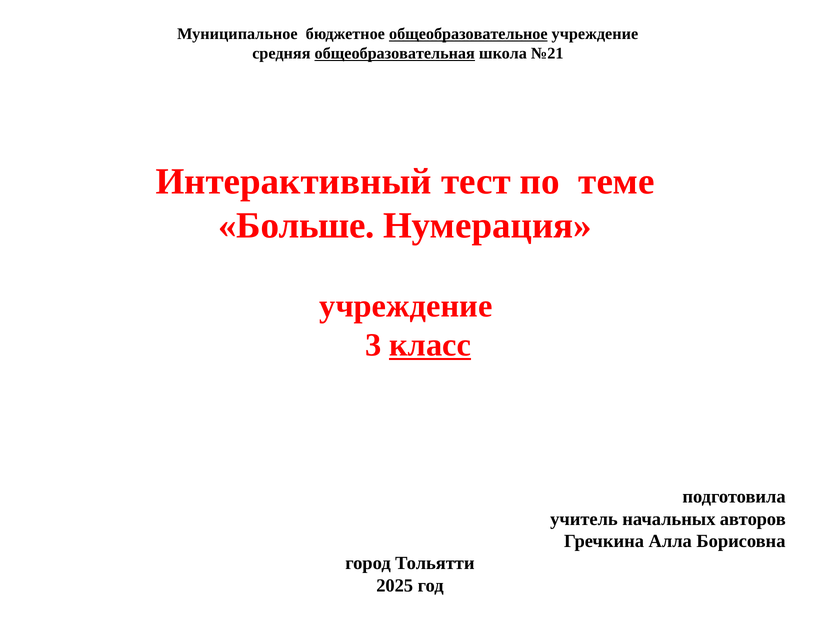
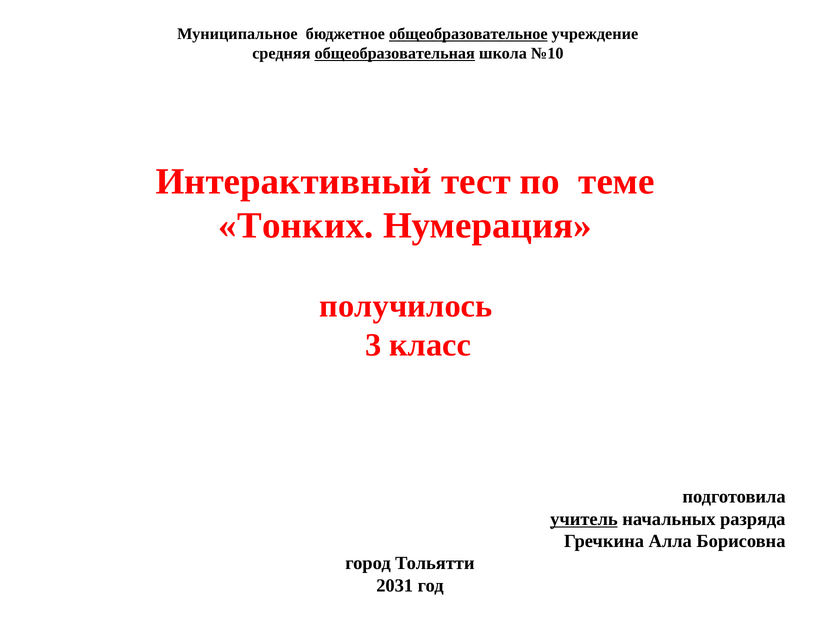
№21: №21 -> №10
Больше: Больше -> Тонких
учреждение at (406, 306): учреждение -> получилось
класс underline: present -> none
учитель underline: none -> present
авторов: авторов -> разряда
2025: 2025 -> 2031
